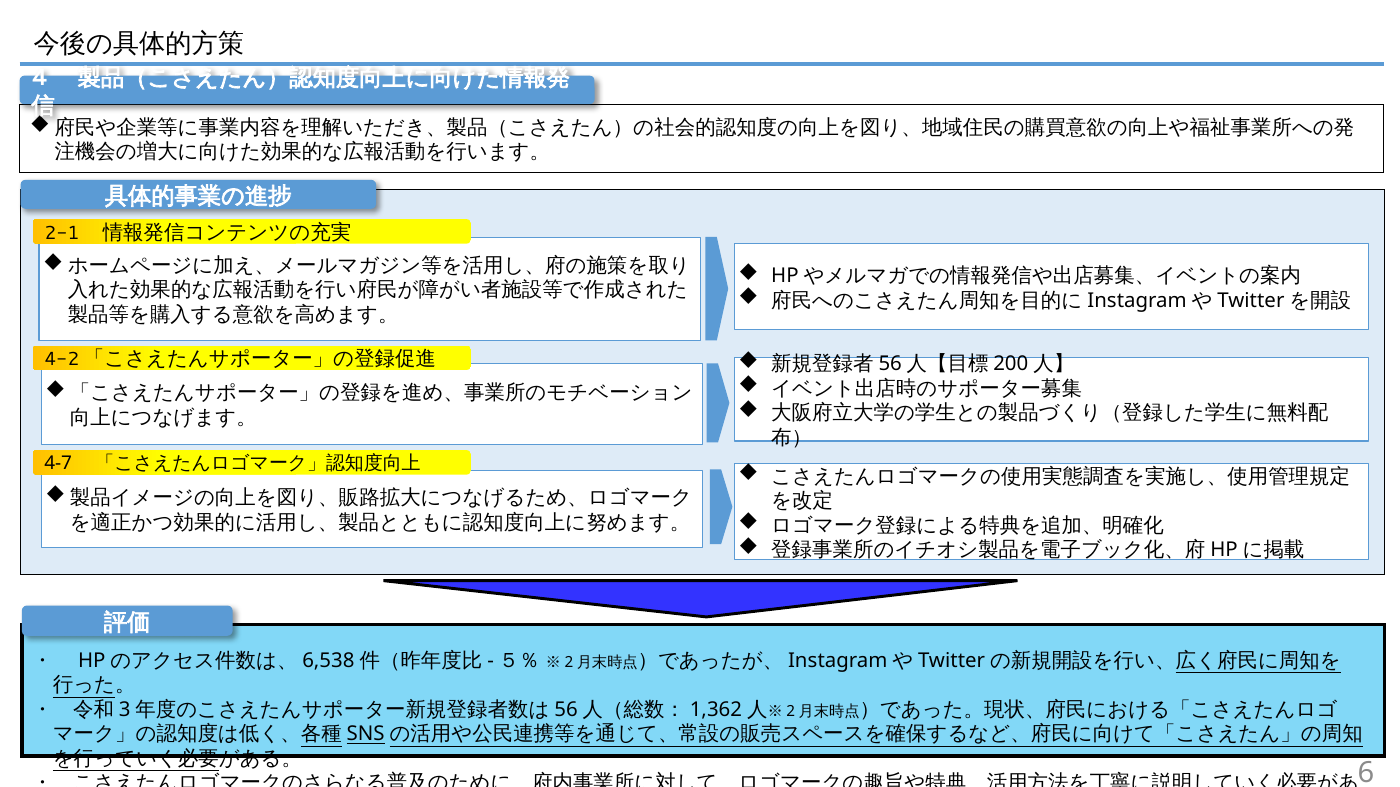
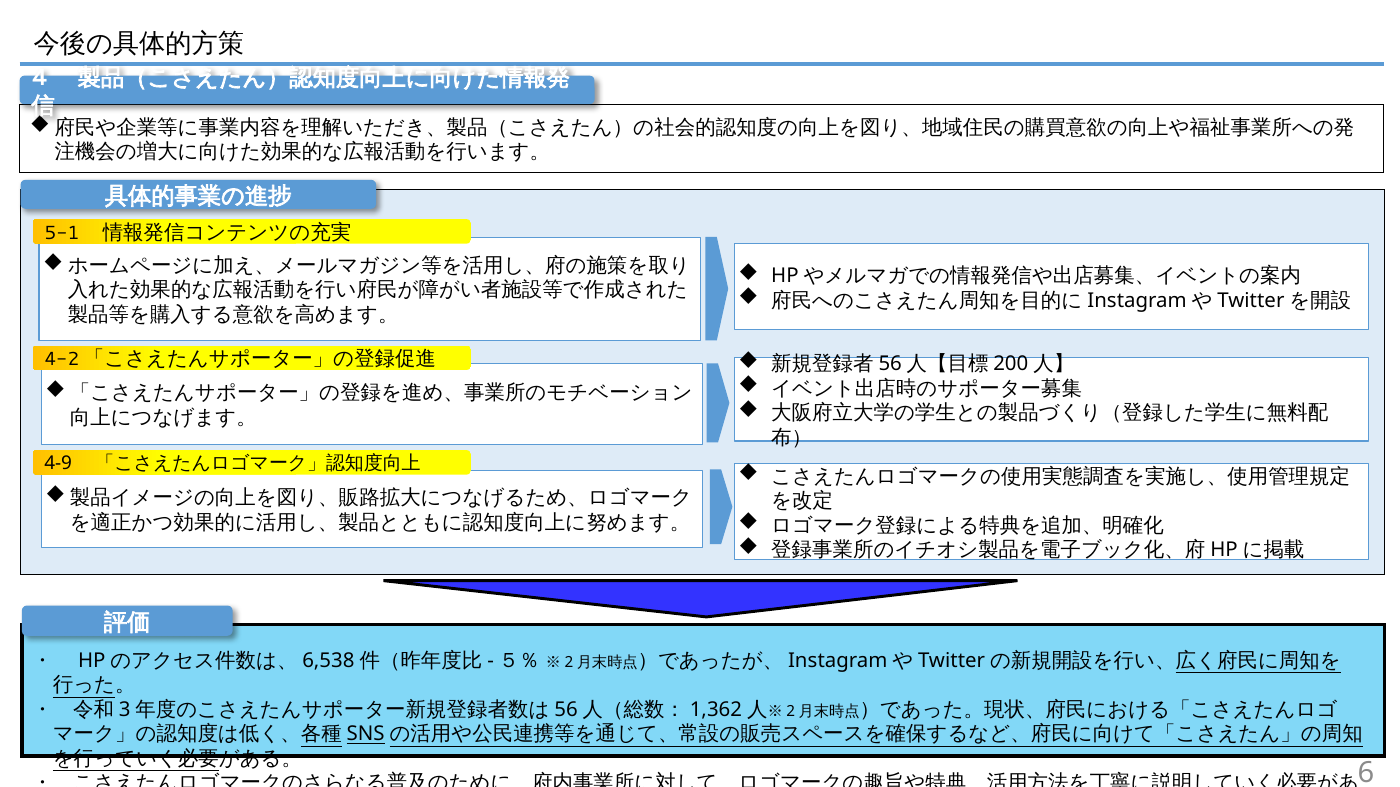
2-1: 2-1 -> 5-1
4-7: 4-7 -> 4-9
